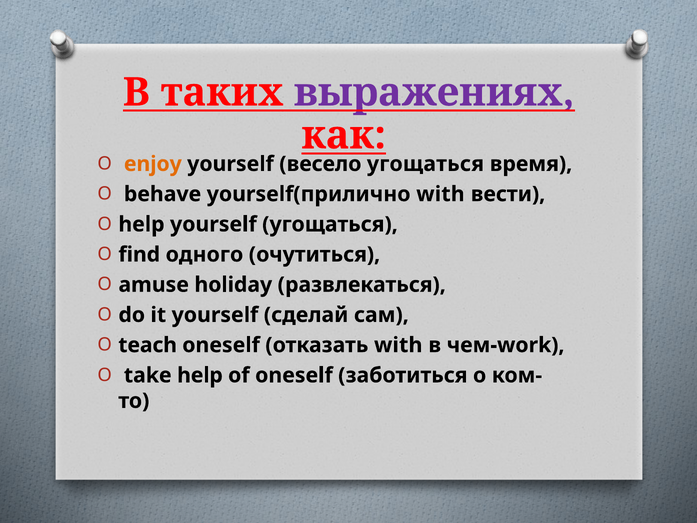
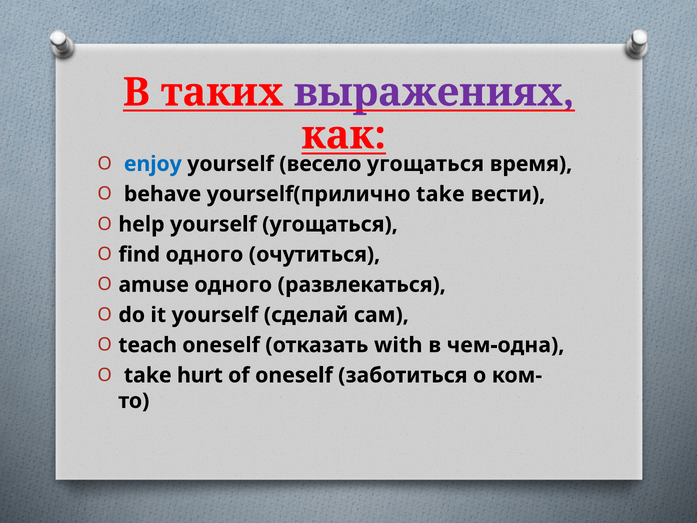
enjoy colour: orange -> blue
yourself(прилично with: with -> take
amuse holiday: holiday -> одного
чем-work: чем-work -> чем-одна
take help: help -> hurt
